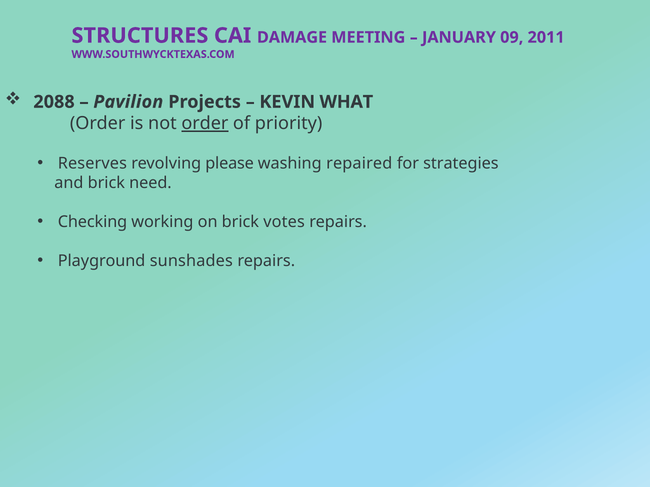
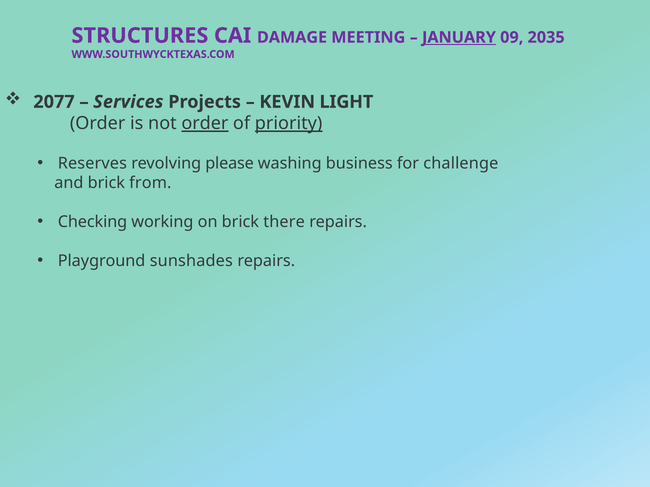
JANUARY underline: none -> present
2011: 2011 -> 2035
2088: 2088 -> 2077
Pavilion: Pavilion -> Services
WHAT: WHAT -> LIGHT
priority underline: none -> present
repaired: repaired -> business
strategies: strategies -> challenge
need: need -> from
votes: votes -> there
